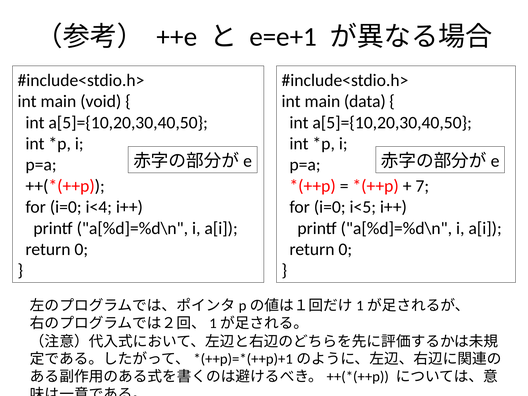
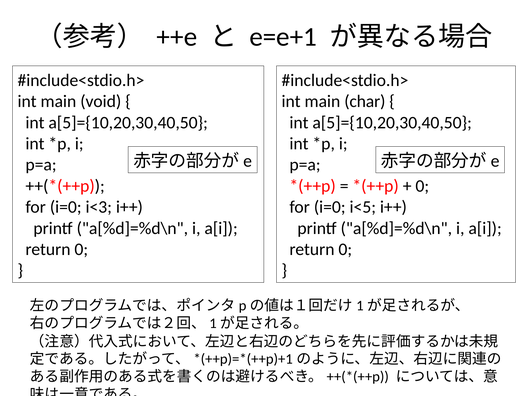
data: data -> char
7 at (422, 186): 7 -> 0
i<4: i<4 -> i<3
